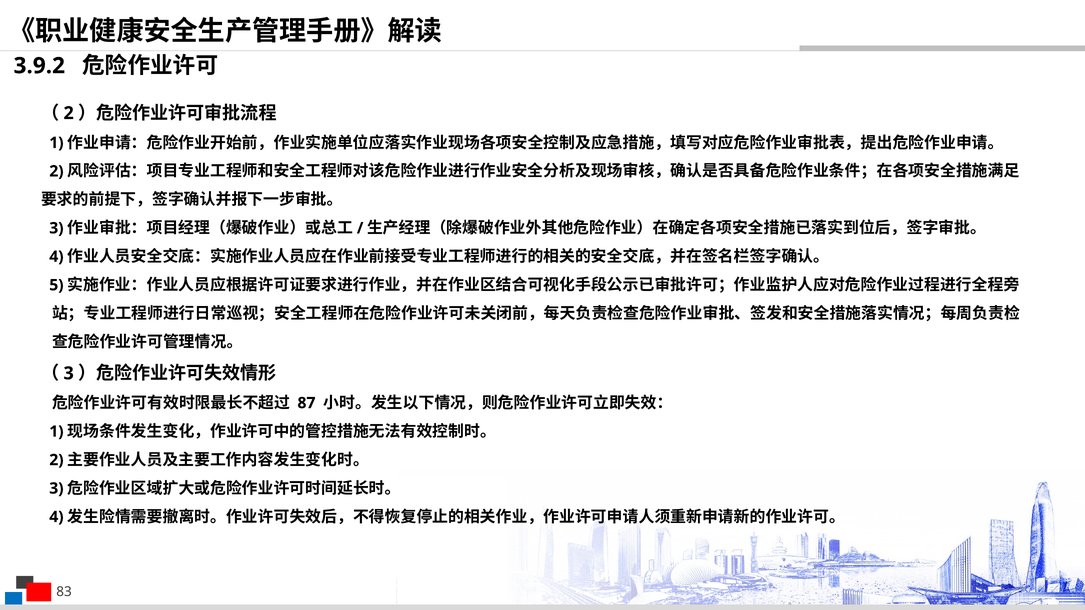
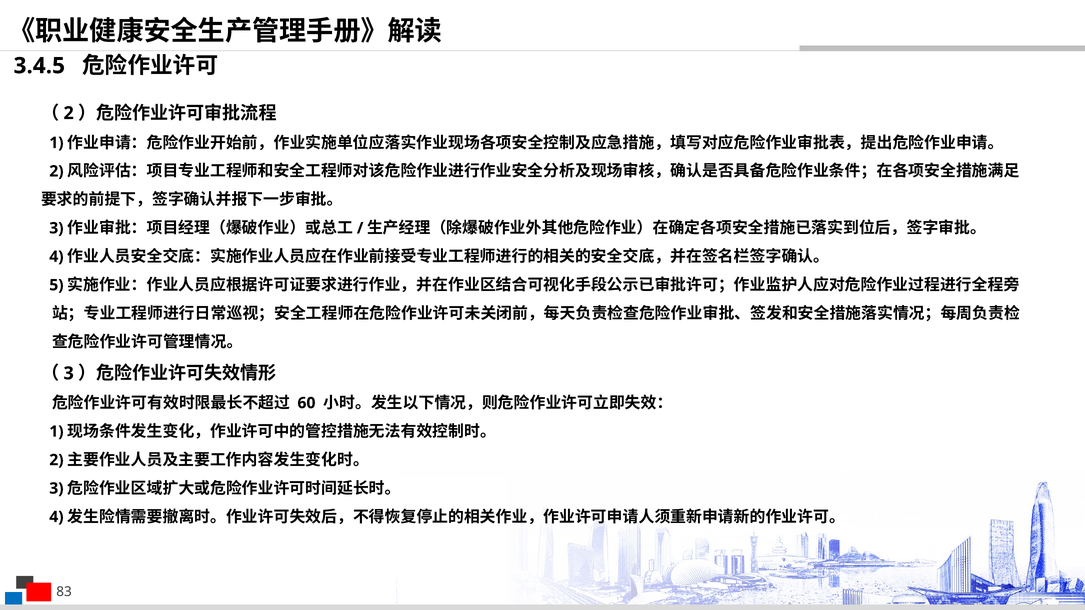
3.9.2: 3.9.2 -> 3.4.5
87: 87 -> 60
